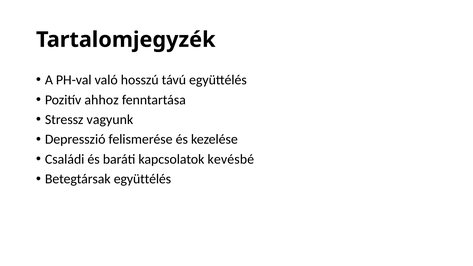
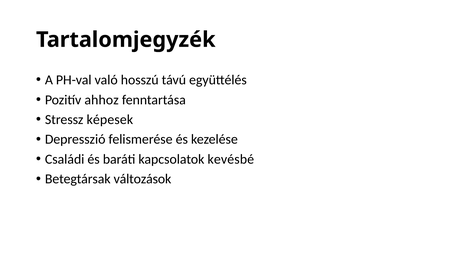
vagyunk: vagyunk -> képesek
Betegtársak együttélés: együttélés -> változások
